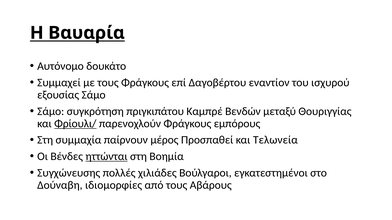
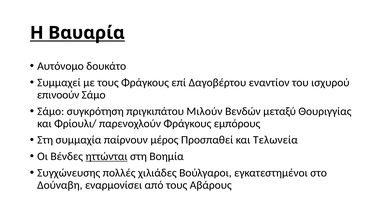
εξουσίας: εξουσίας -> επινοούν
Καμπρέ: Καμπρέ -> Μιλούν
Φρίουλι/ underline: present -> none
ιδιομορφίες: ιδιομορφίες -> εναρμονίσει
